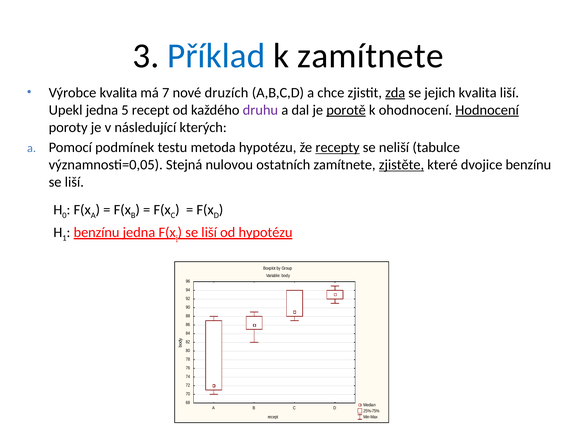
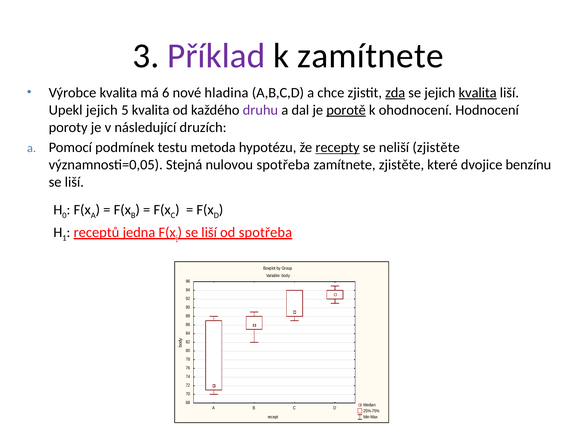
Příklad colour: blue -> purple
7: 7 -> 6
druzích: druzích -> hladina
kvalita at (478, 93) underline: none -> present
Upekl jedna: jedna -> jejich
5 recept: recept -> kvalita
Hodnocení underline: present -> none
kterých: kterých -> druzích
neliší tabulce: tabulce -> zjistěte
nulovou ostatních: ostatních -> spotřeba
zjistěte at (401, 165) underline: present -> none
benzínu at (97, 232): benzínu -> receptů
od hypotézu: hypotézu -> spotřeba
